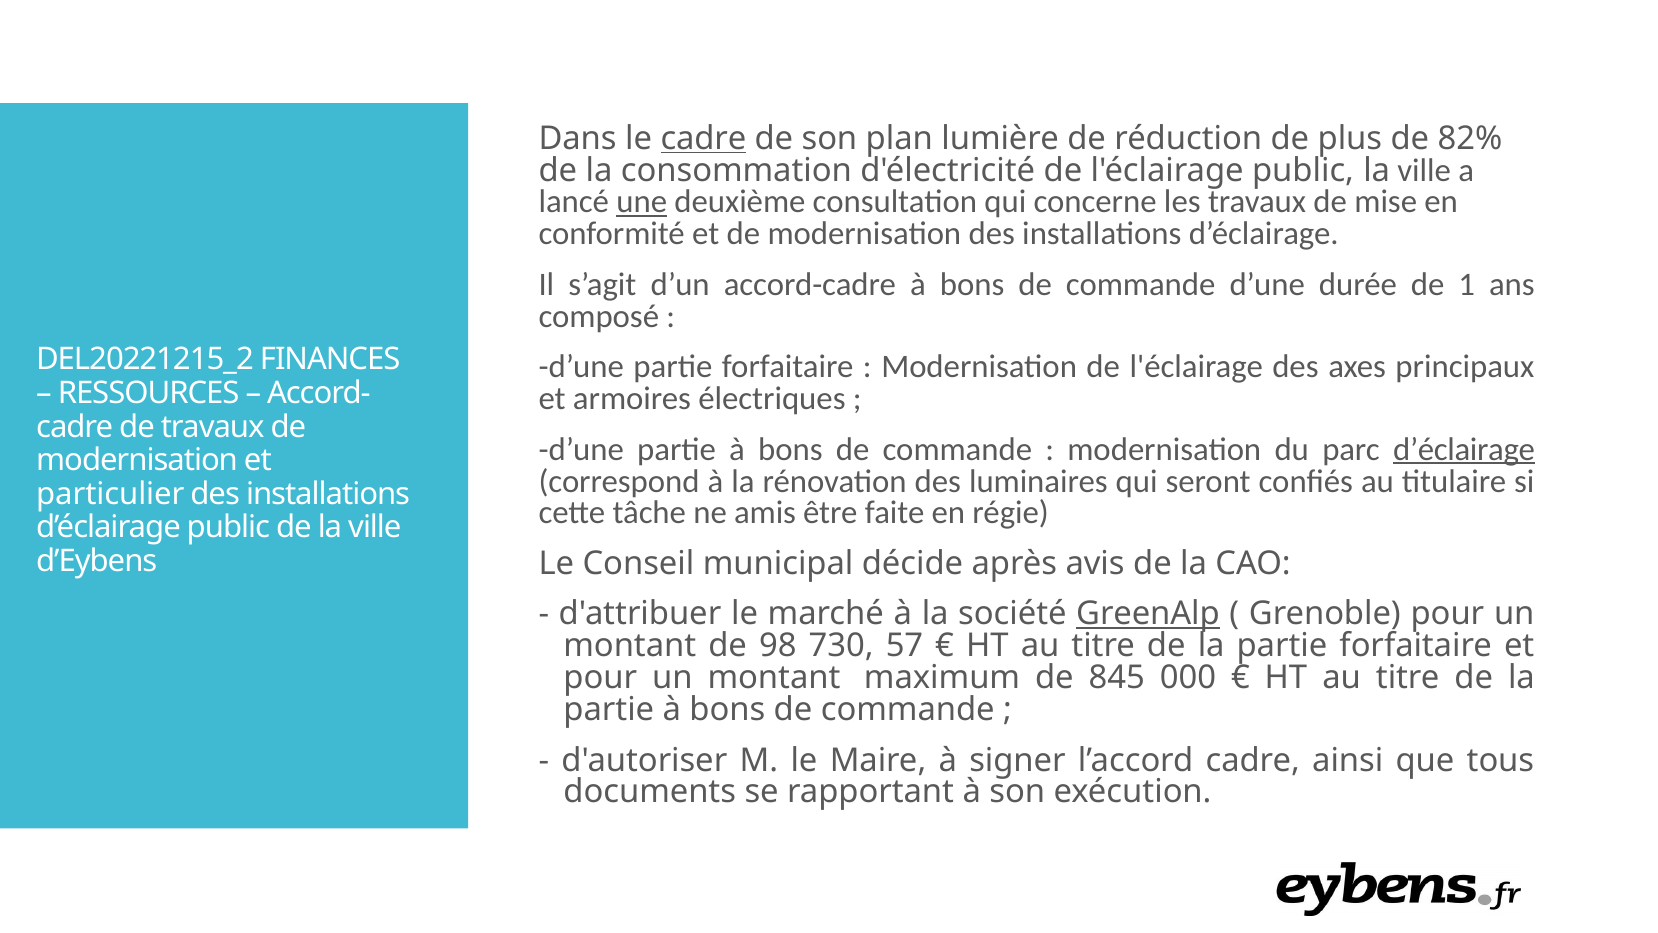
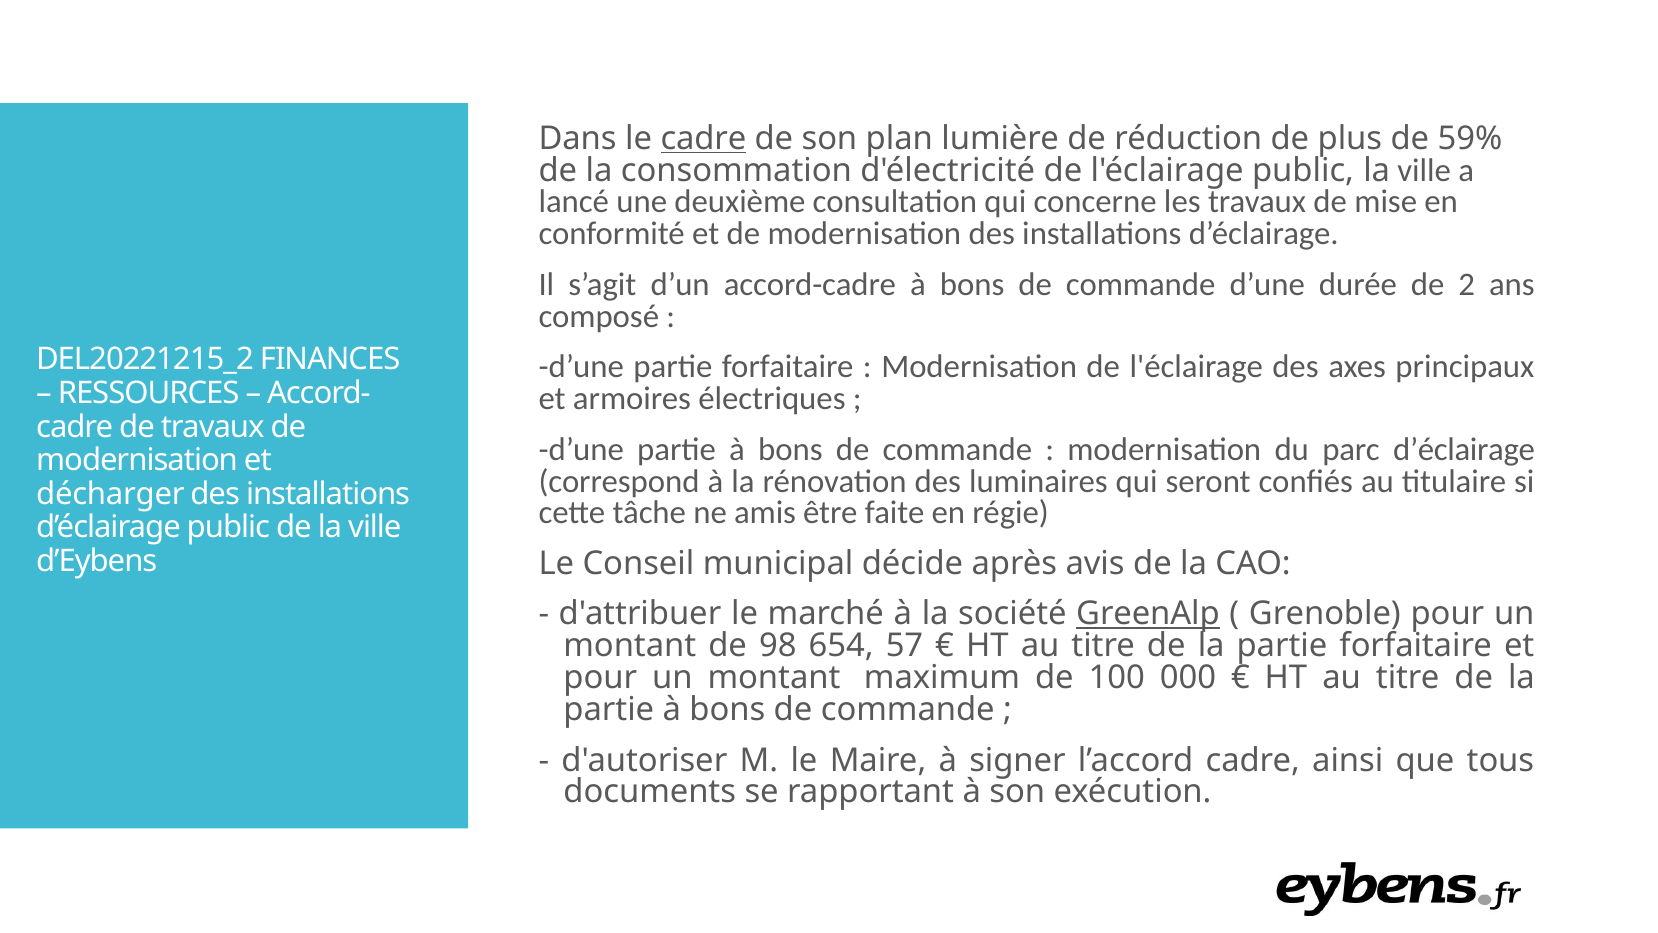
82%: 82% -> 59%
une underline: present -> none
1: 1 -> 2
d’éclairage at (1464, 449) underline: present -> none
particulier: particulier -> décharger
730: 730 -> 654
845: 845 -> 100
